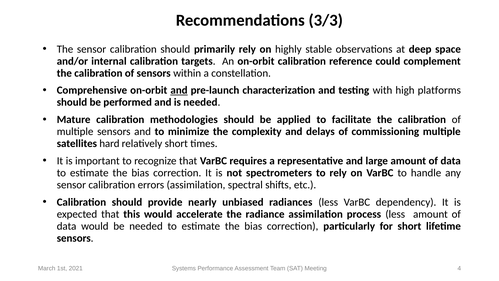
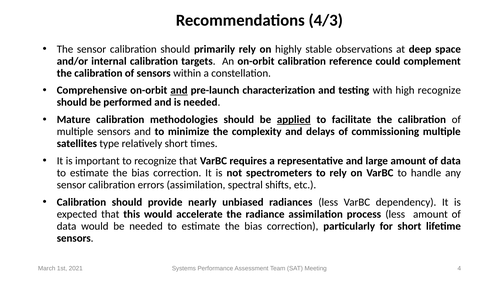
3/3: 3/3 -> 4/3
high platforms: platforms -> recognize
applied underline: none -> present
hard: hard -> type
